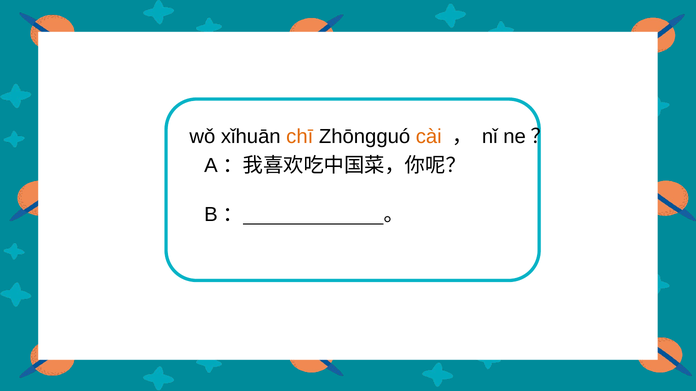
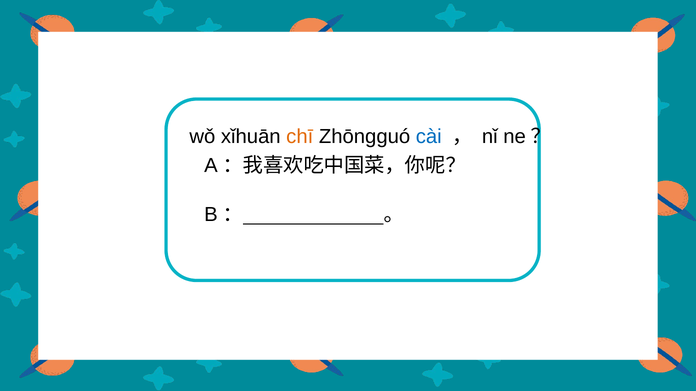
cài colour: orange -> blue
